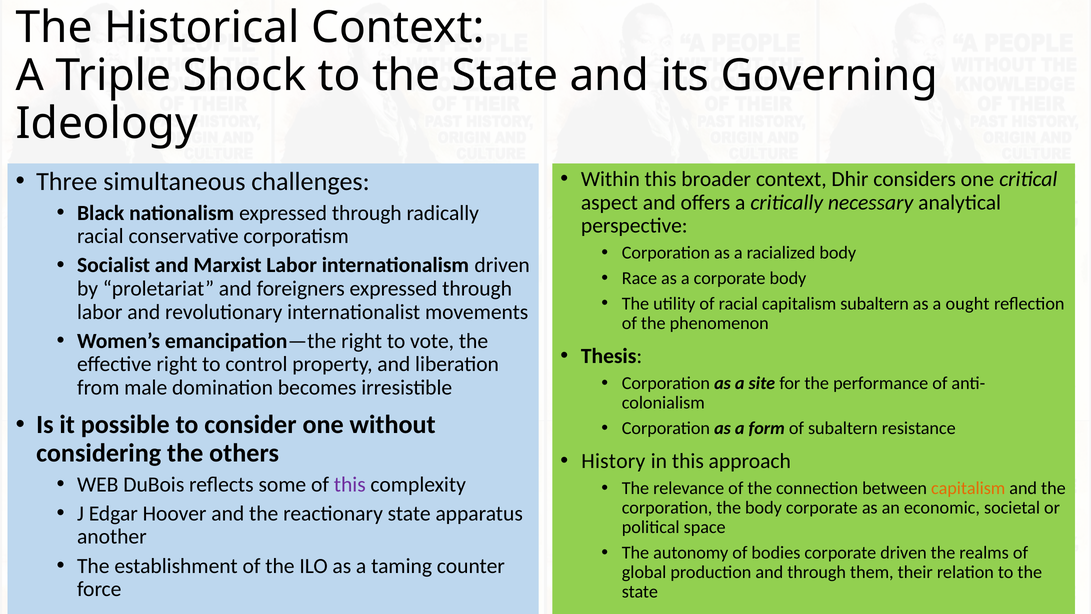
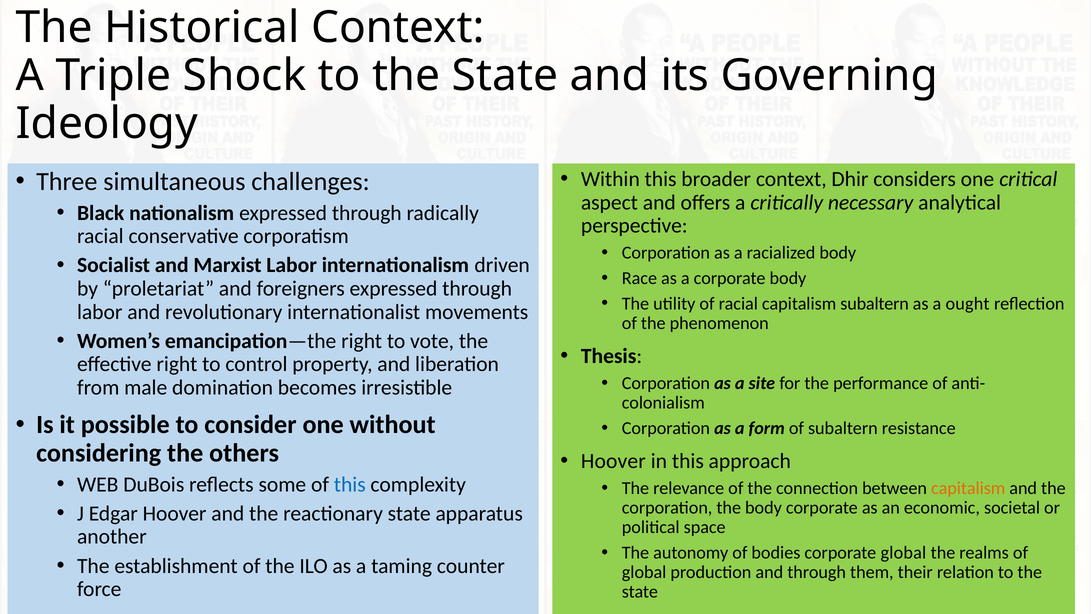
History at (613, 461): History -> Hoover
this at (350, 484) colour: purple -> blue
corporate driven: driven -> global
